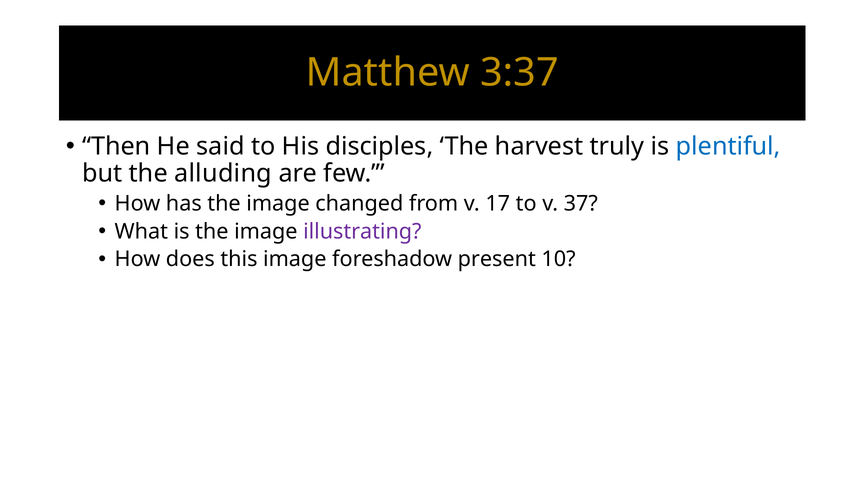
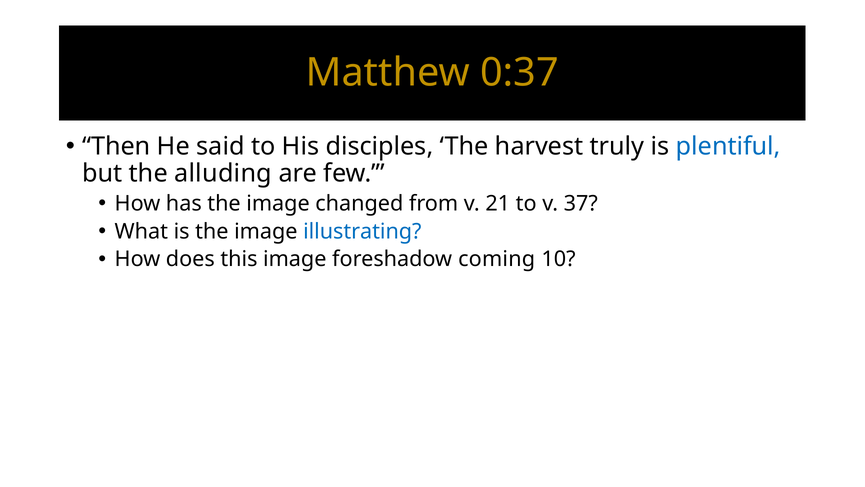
3:37: 3:37 -> 0:37
17: 17 -> 21
illustrating colour: purple -> blue
present: present -> coming
